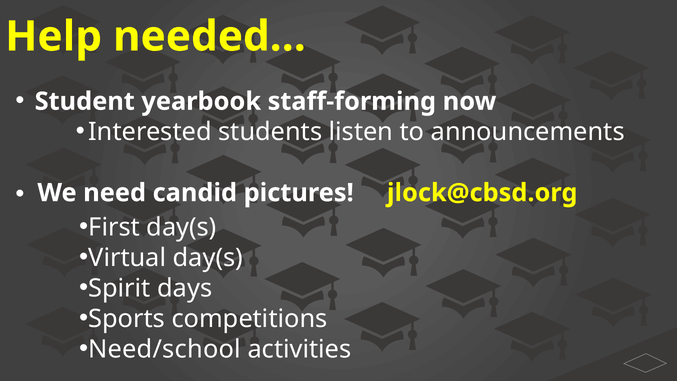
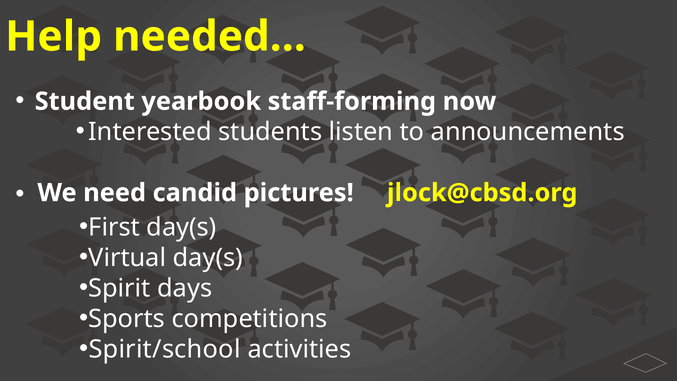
Need/school: Need/school -> Spirit/school
